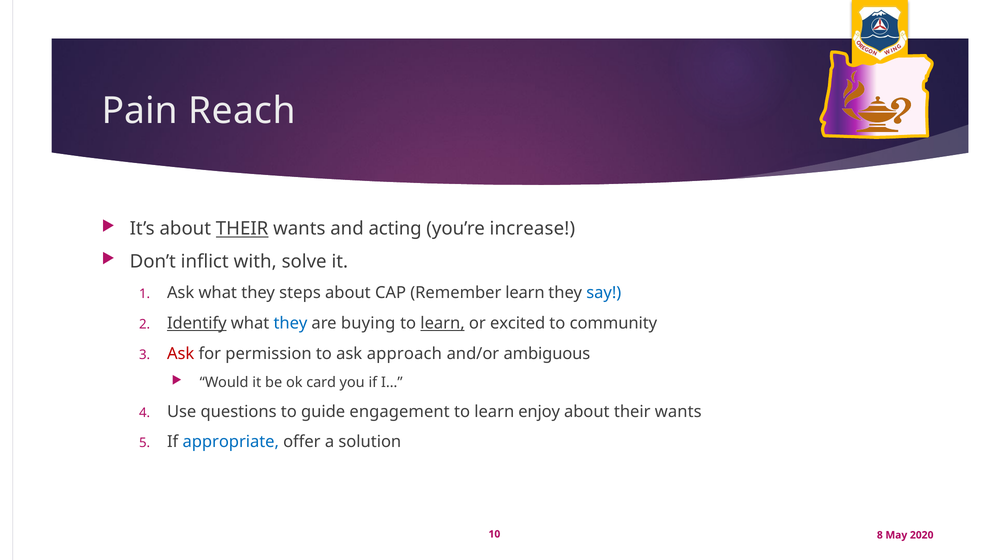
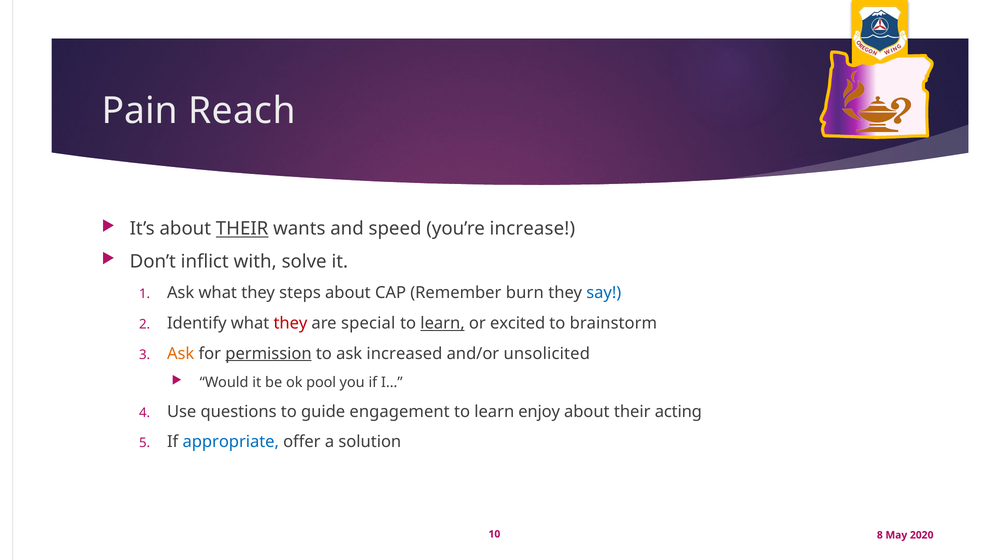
acting: acting -> speed
Remember learn: learn -> burn
Identify underline: present -> none
they at (290, 323) colour: blue -> red
buying: buying -> special
community: community -> brainstorm
Ask at (181, 353) colour: red -> orange
permission underline: none -> present
approach: approach -> increased
ambiguous: ambiguous -> unsolicited
card: card -> pool
wants at (678, 411): wants -> acting
